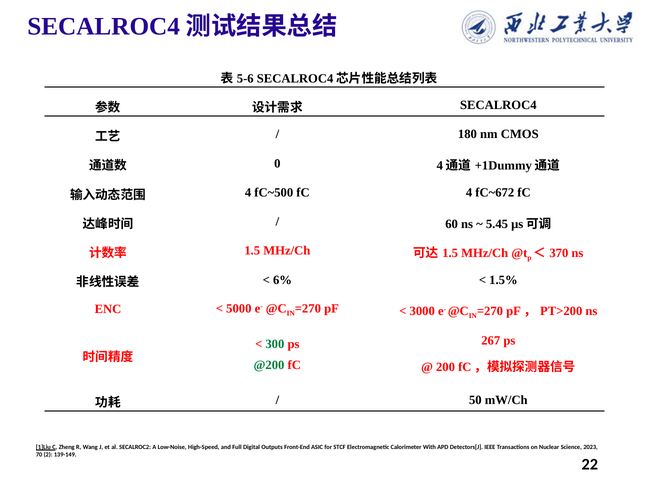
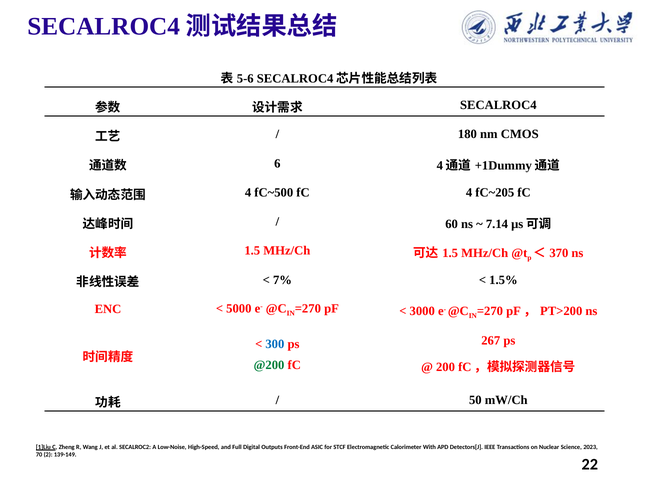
0: 0 -> 6
fC~672: fC~672 -> fC~205
5.45: 5.45 -> 7.14
6%: 6% -> 7%
300 colour: green -> blue
